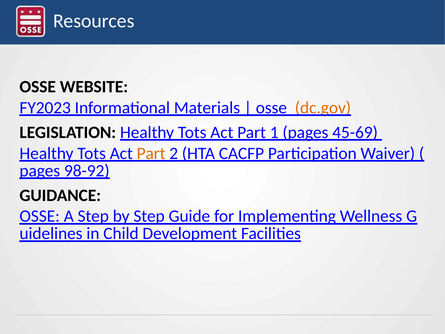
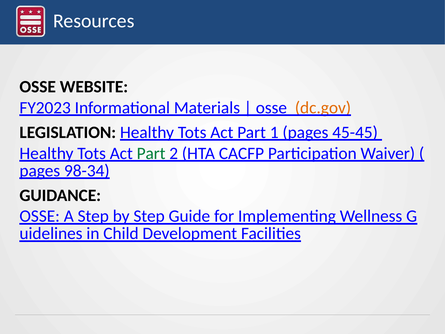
45-69: 45-69 -> 45-45
Part at (151, 153) colour: orange -> green
98-92: 98-92 -> 98-34
